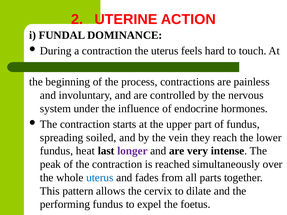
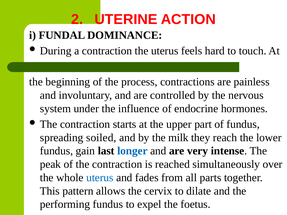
vein: vein -> milk
heat: heat -> gain
longer colour: purple -> blue
